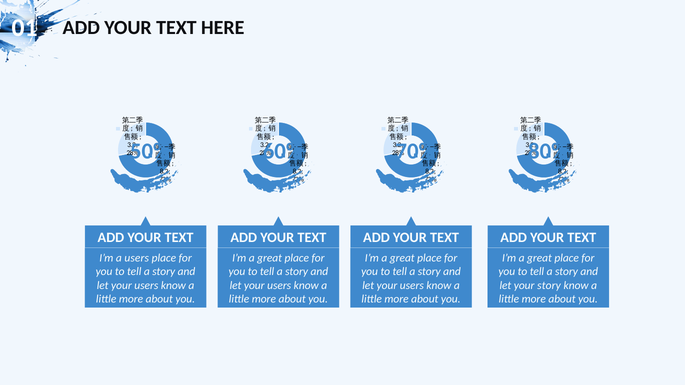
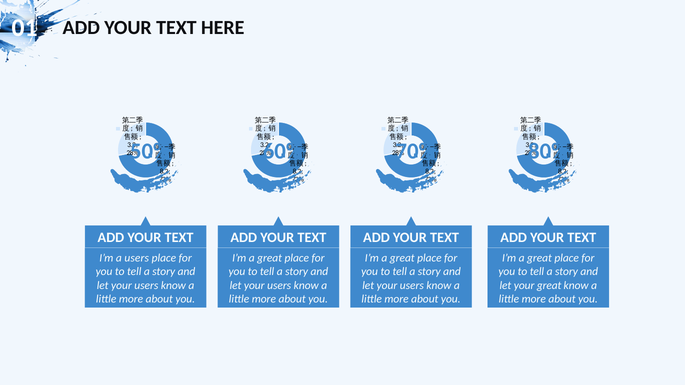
your story: story -> great
